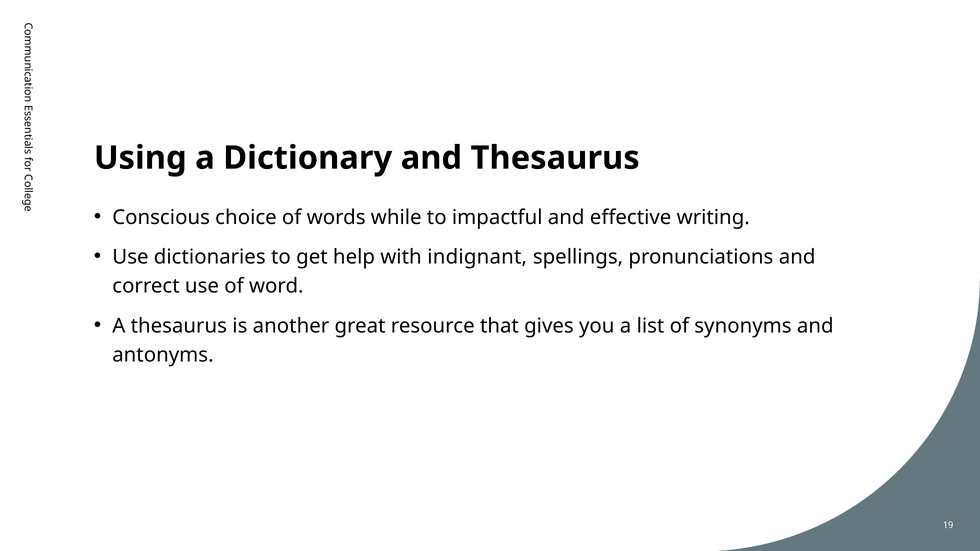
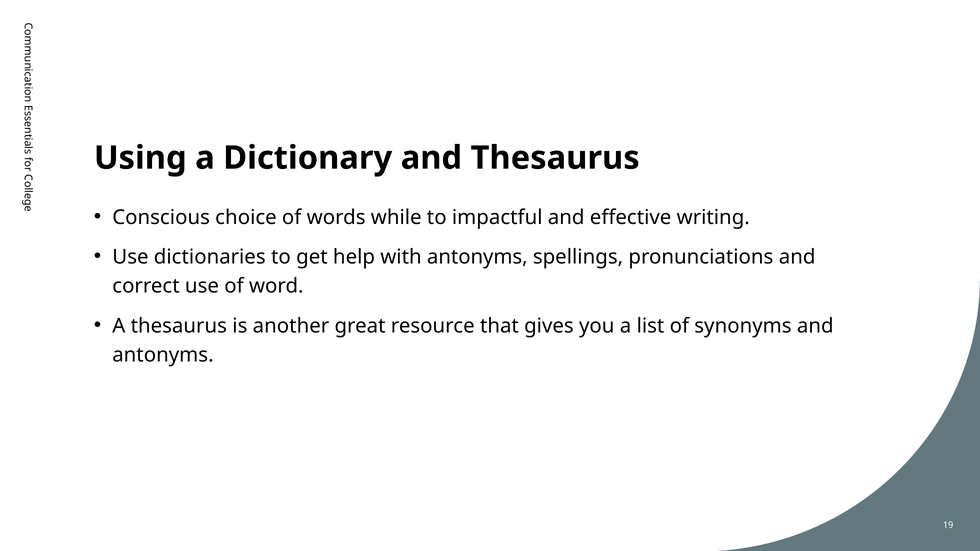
with indignant: indignant -> antonyms
